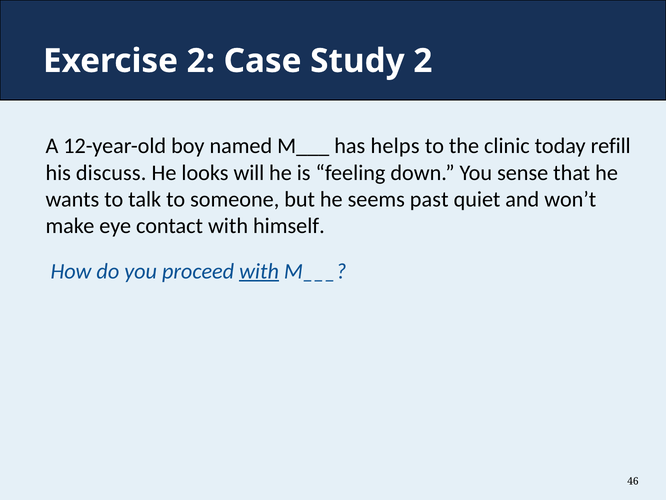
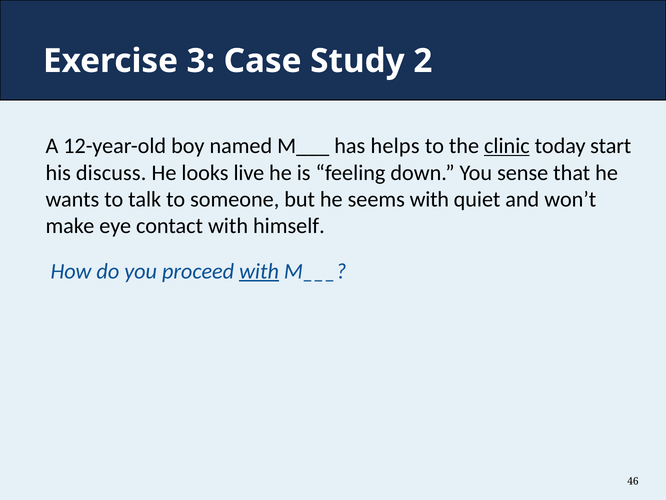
Exercise 2: 2 -> 3
clinic underline: none -> present
refill: refill -> start
will: will -> live
seems past: past -> with
